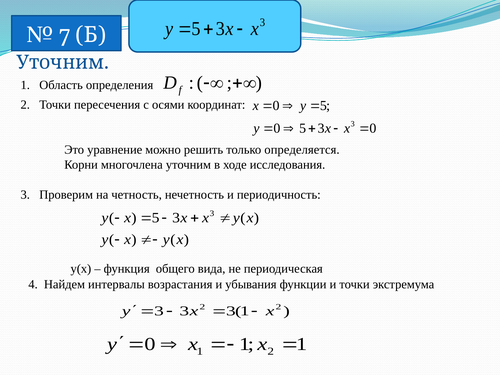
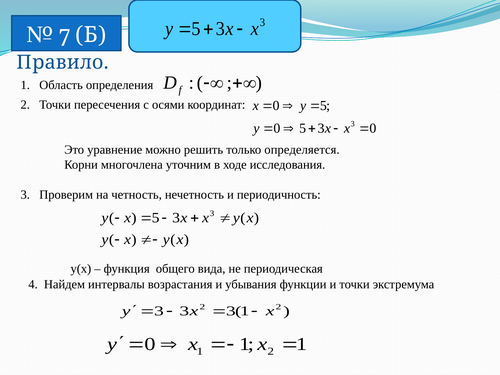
Уточним at (63, 62): Уточним -> Правило
